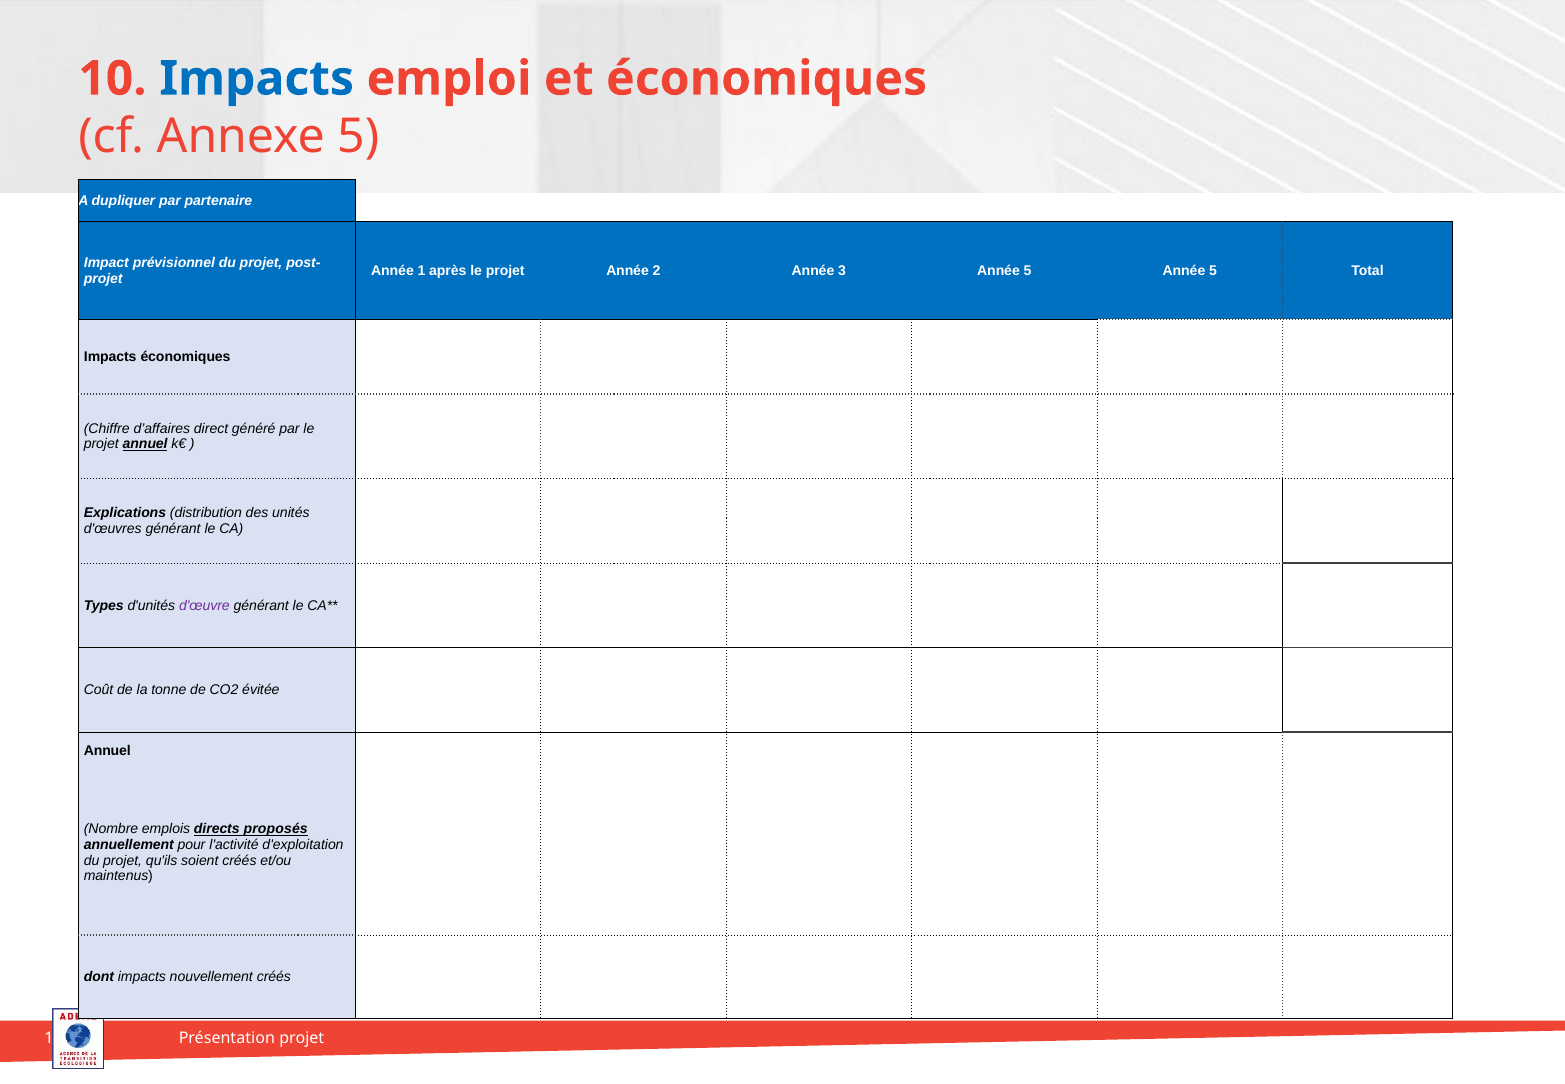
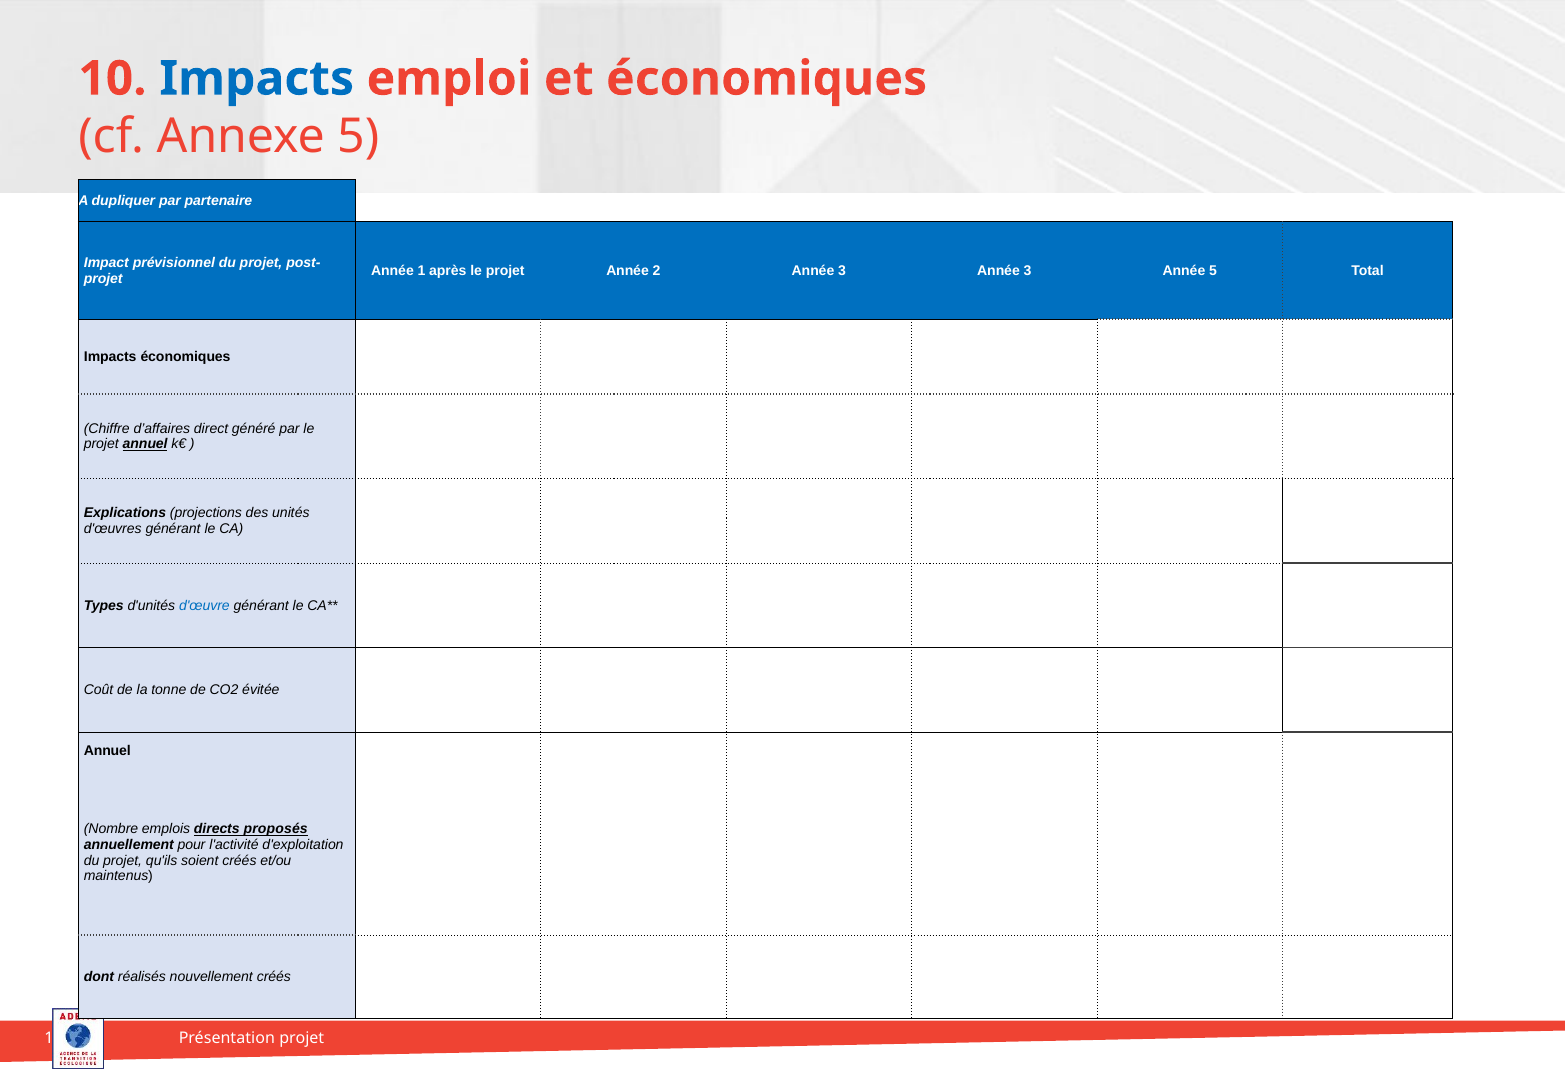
3 Année 5: 5 -> 3
distribution: distribution -> projections
d'œuvre colour: purple -> blue
dont impacts: impacts -> réalisés
